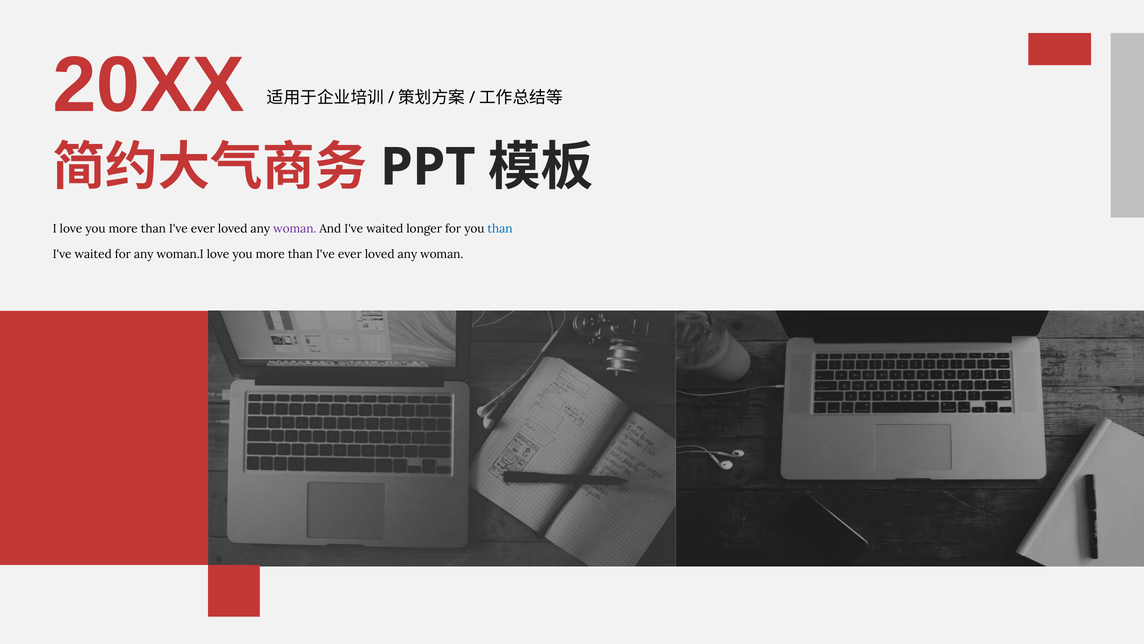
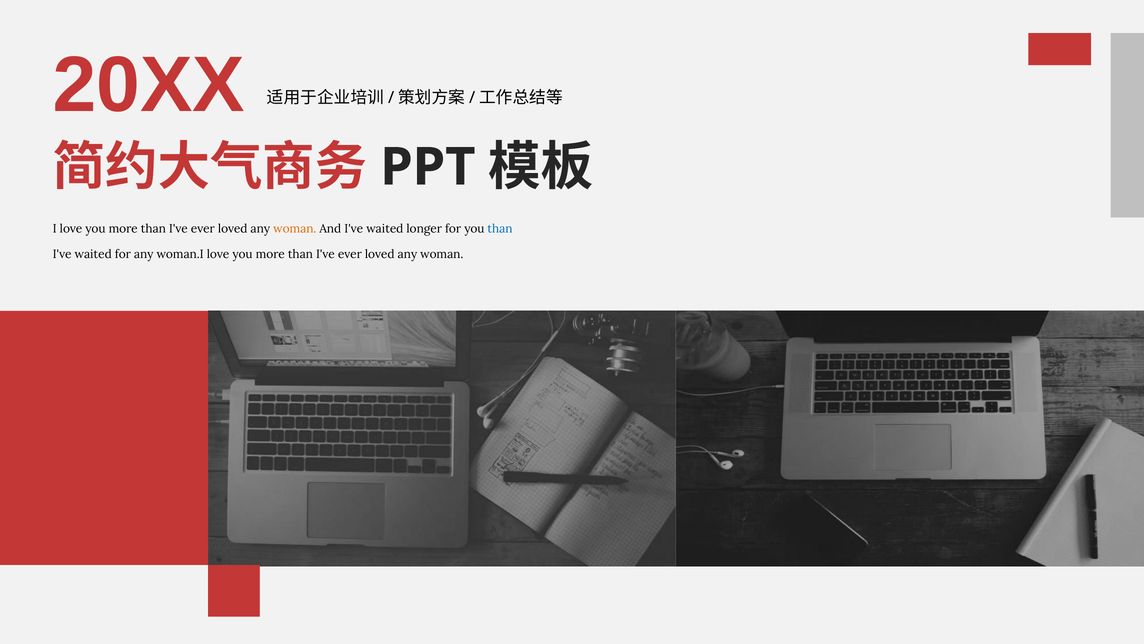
woman at (295, 228) colour: purple -> orange
